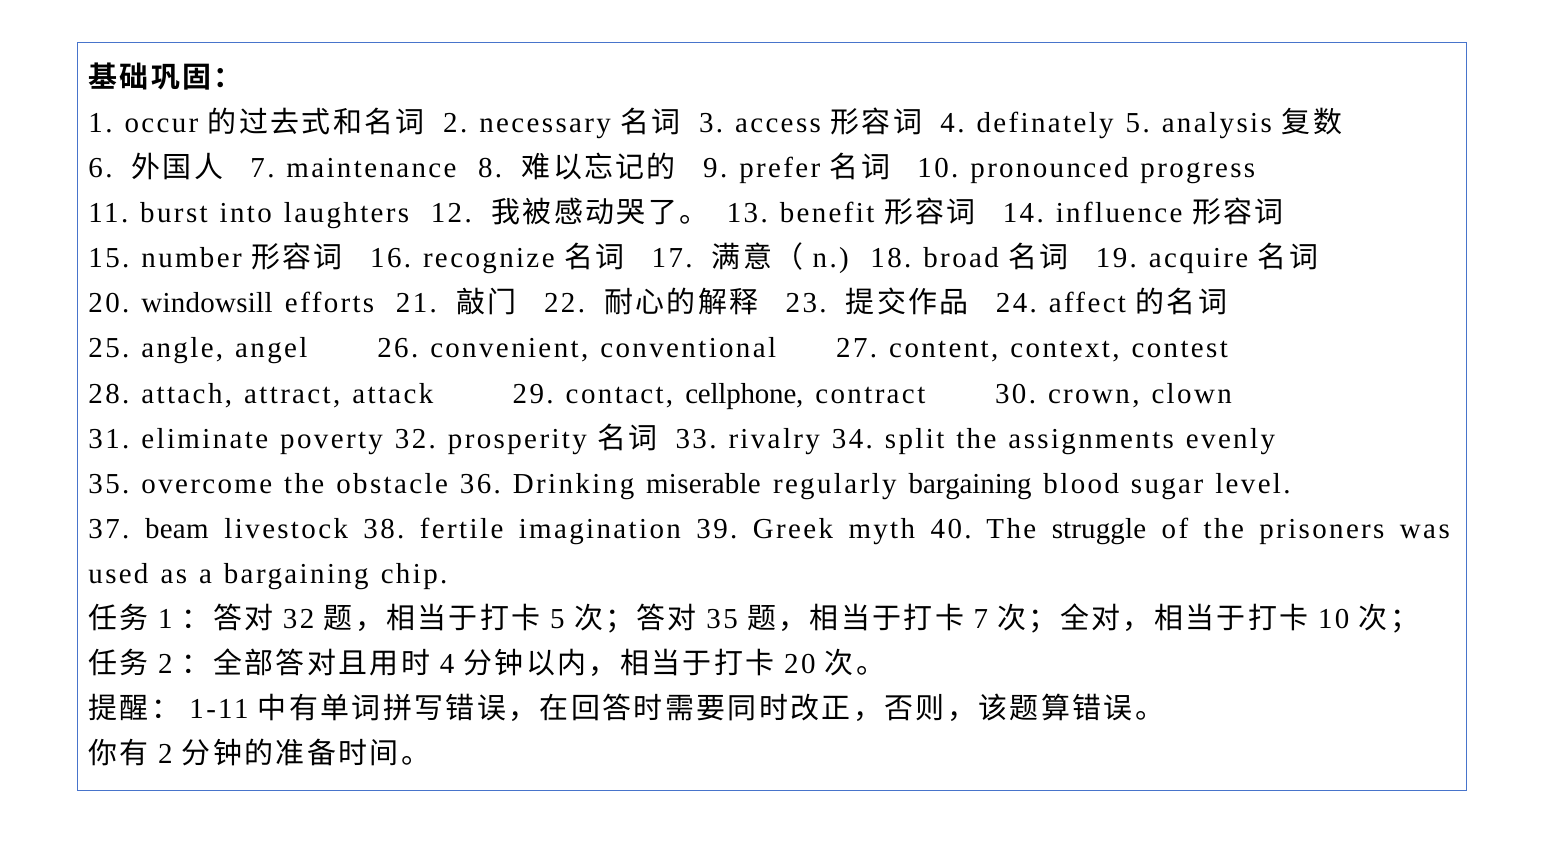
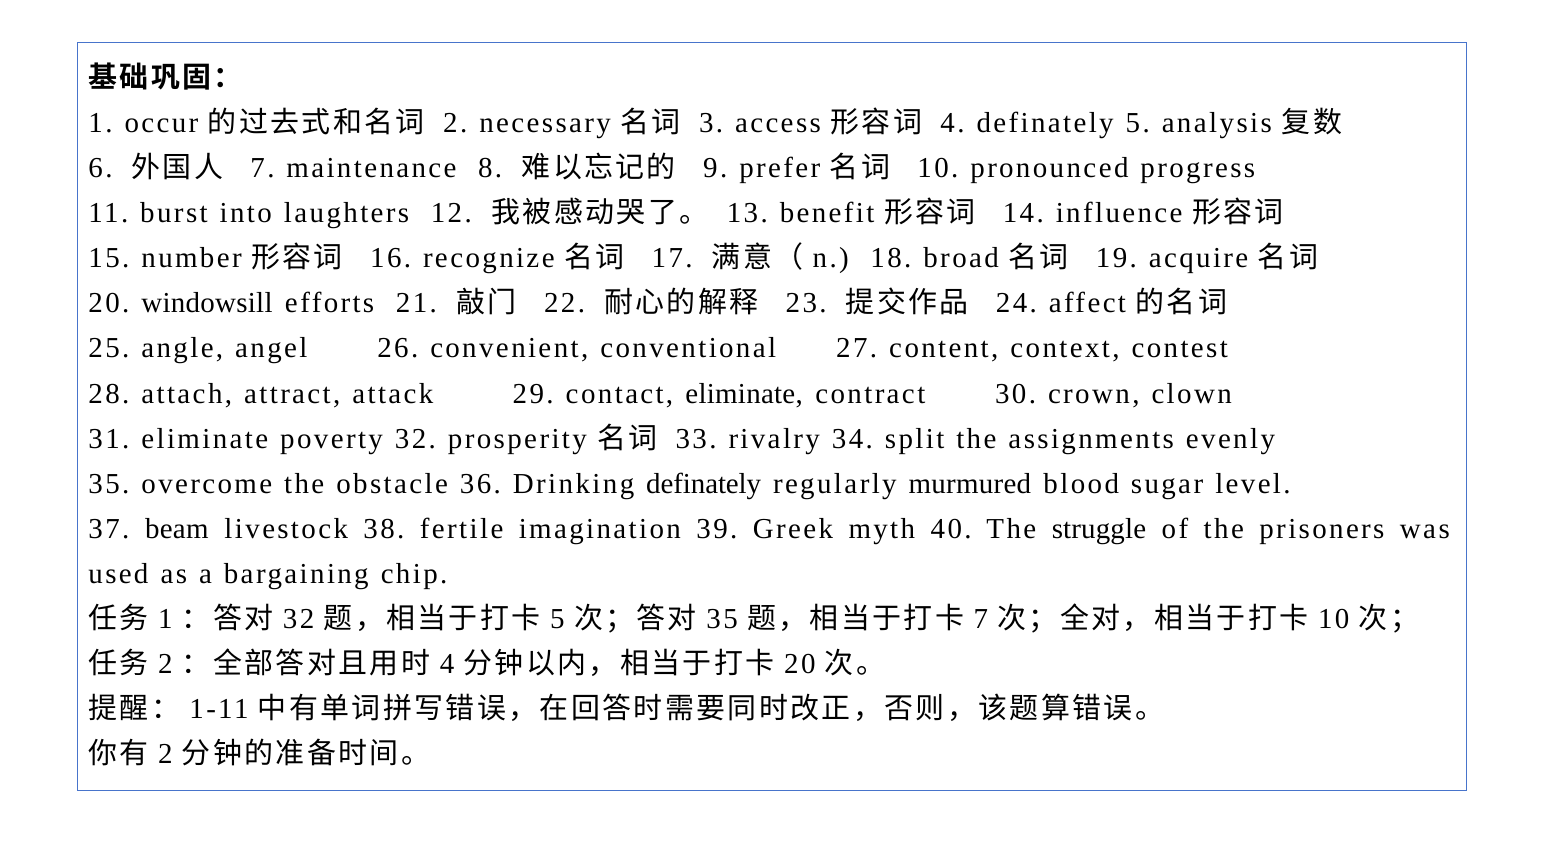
contact cellphone: cellphone -> eliminate
Drinking miserable: miserable -> definately
regularly bargaining: bargaining -> murmured
